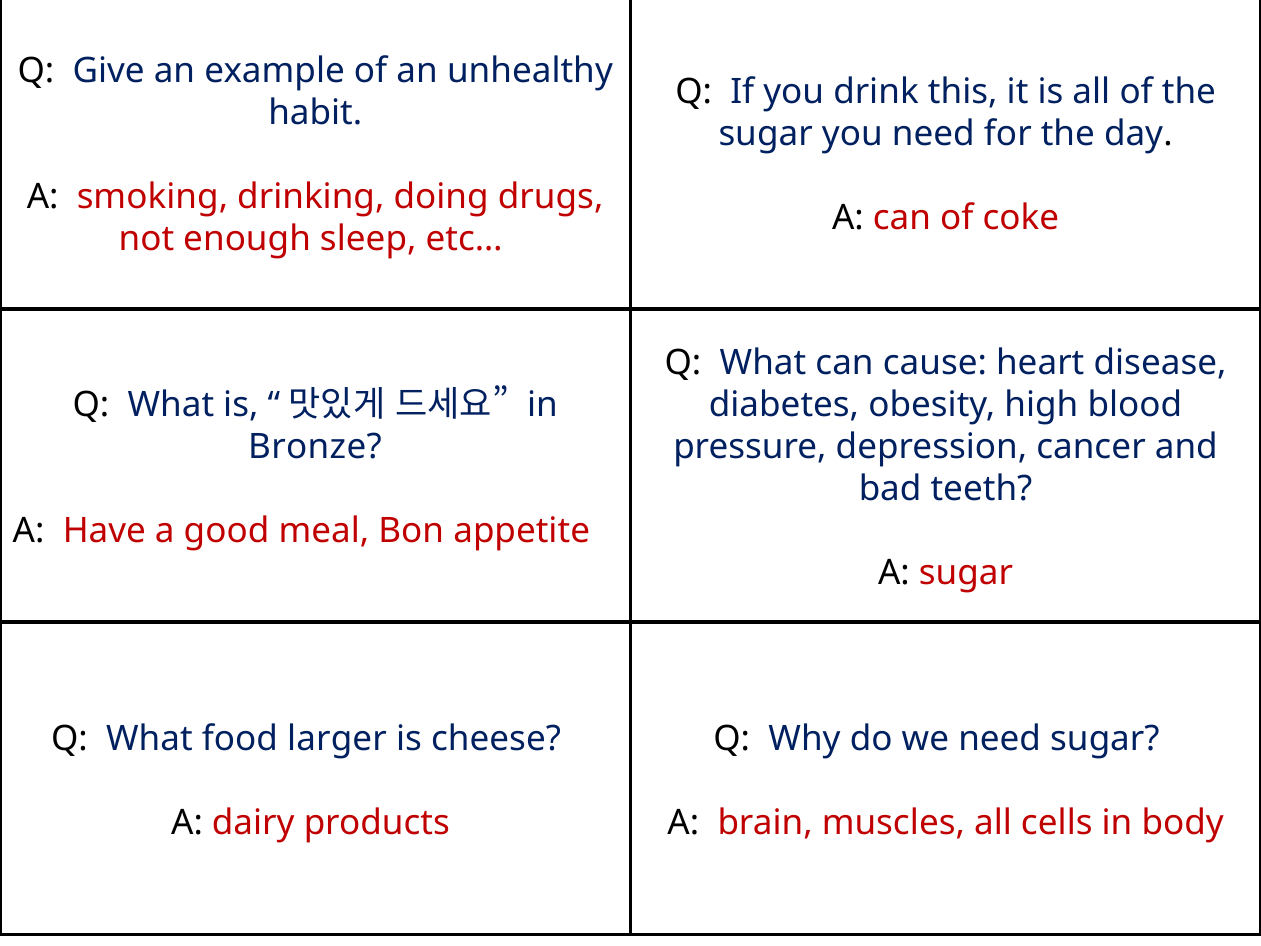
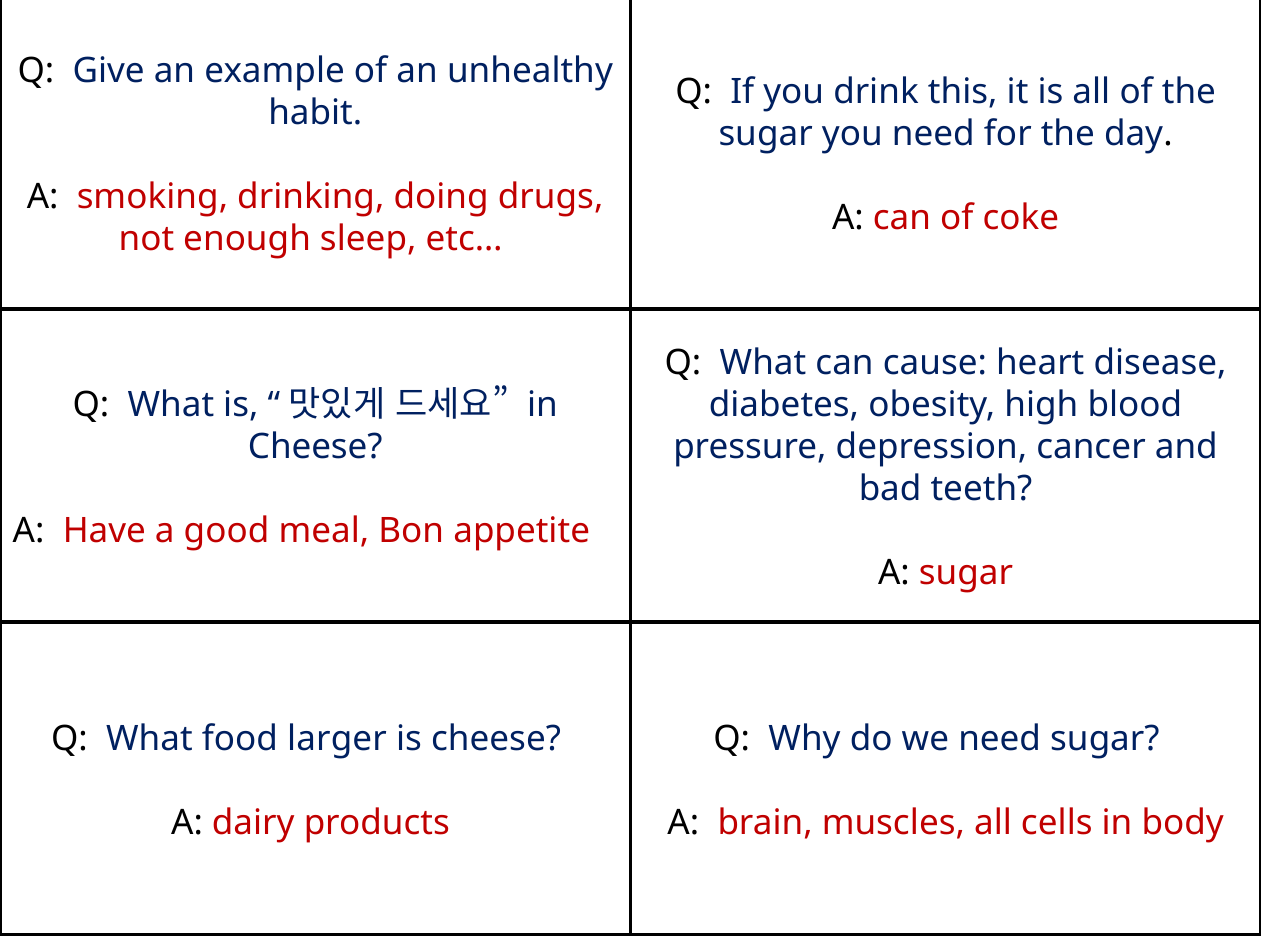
Bronze at (315, 447): Bronze -> Cheese
